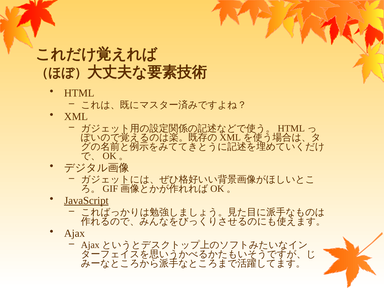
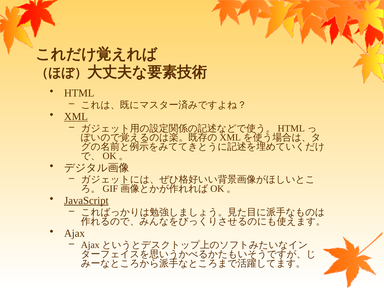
XML underline: none -> present
